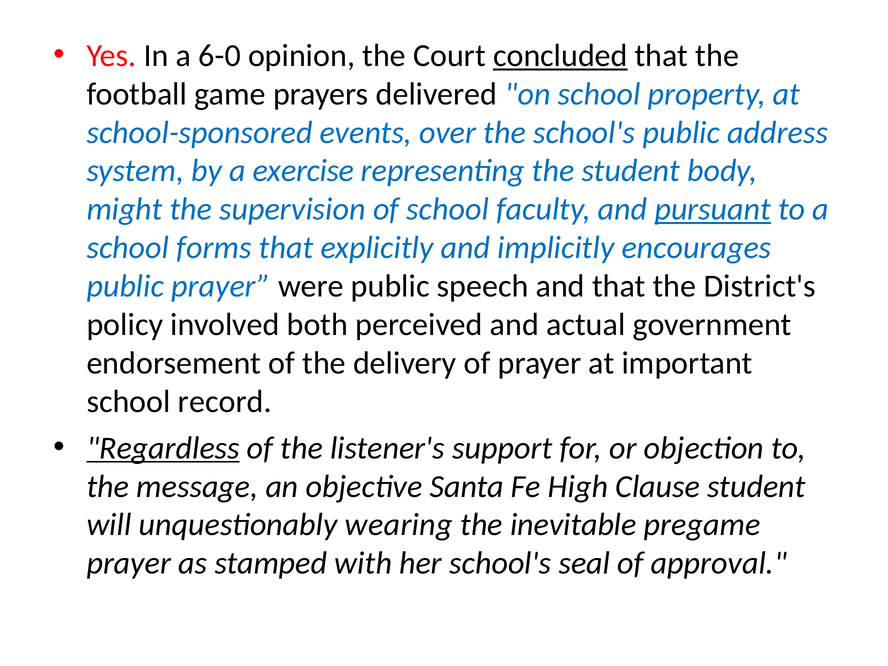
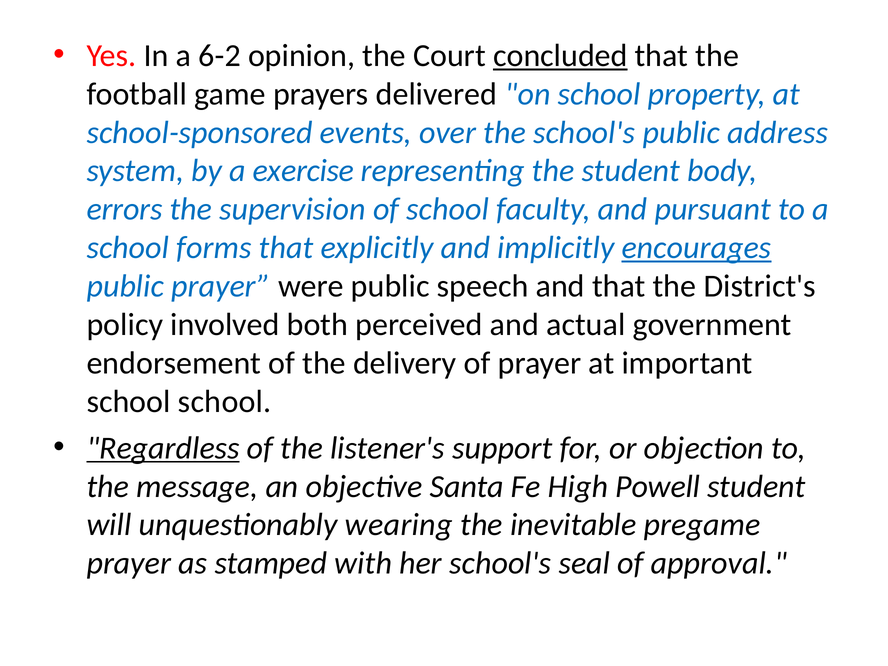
6-0: 6-0 -> 6-2
might: might -> errors
pursuant underline: present -> none
encourages underline: none -> present
school record: record -> school
Clause: Clause -> Powell
